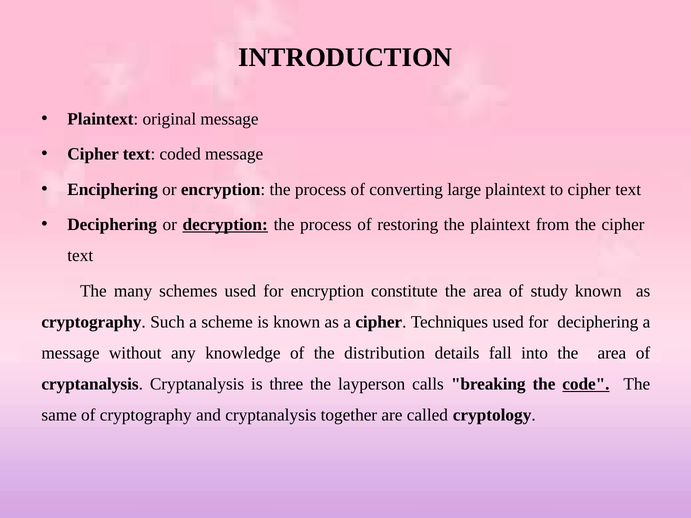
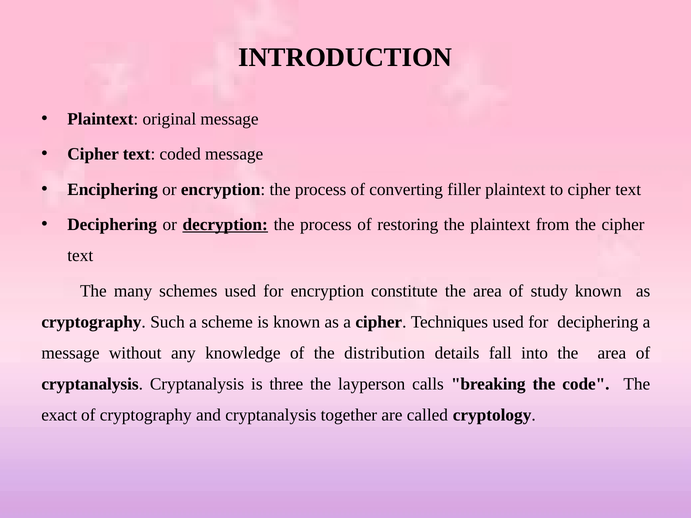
large: large -> filler
code underline: present -> none
same: same -> exact
